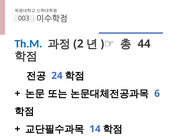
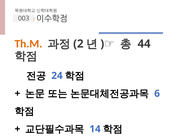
Th.M colour: blue -> orange
